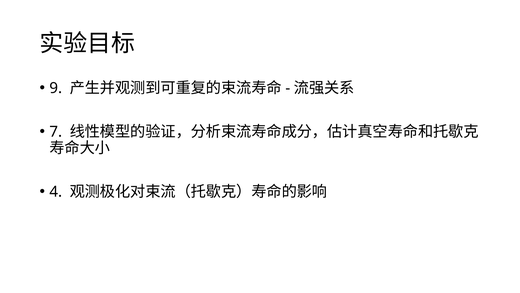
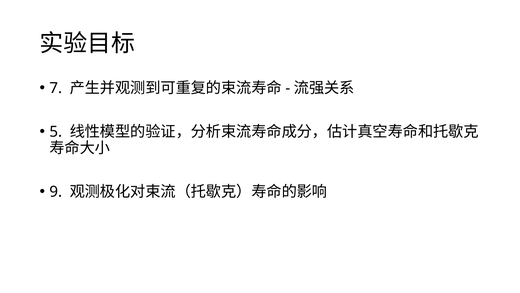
9: 9 -> 7
7: 7 -> 5
4: 4 -> 9
